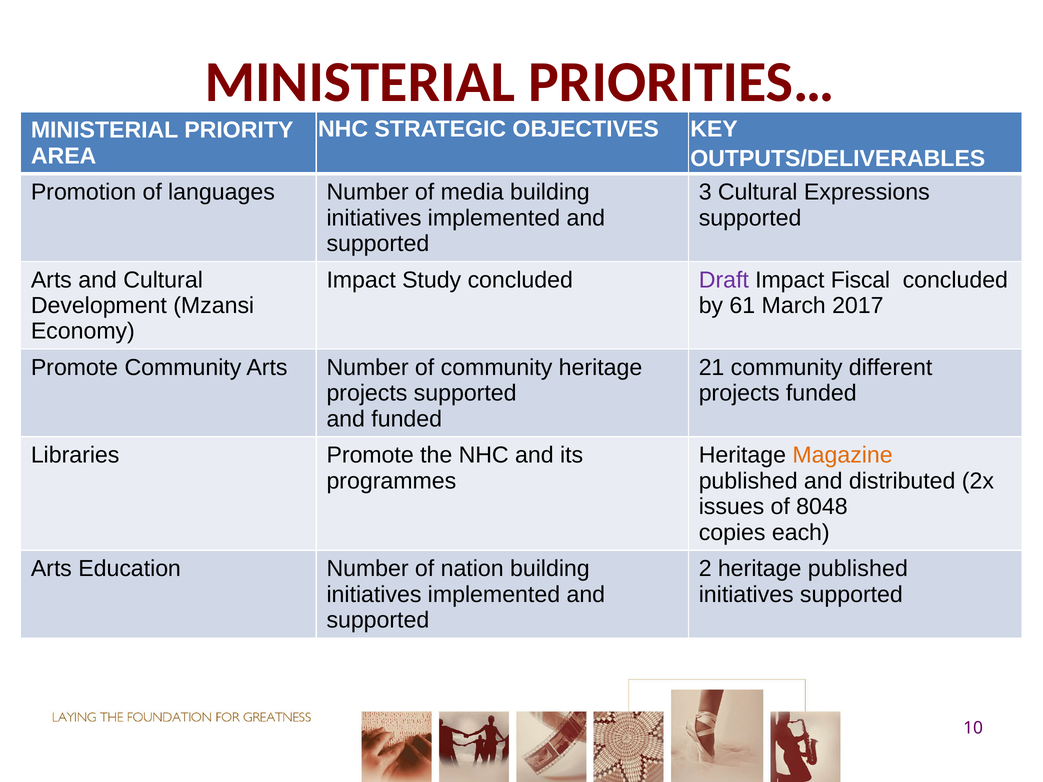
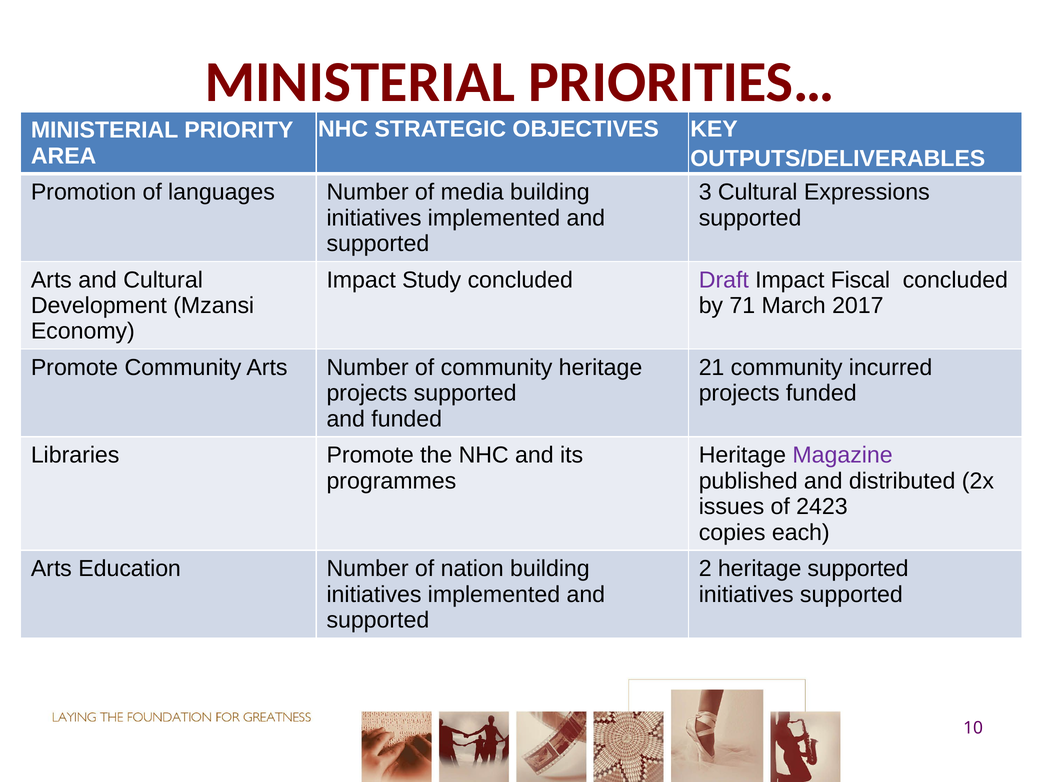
61: 61 -> 71
different: different -> incurred
Magazine colour: orange -> purple
8048: 8048 -> 2423
heritage published: published -> supported
